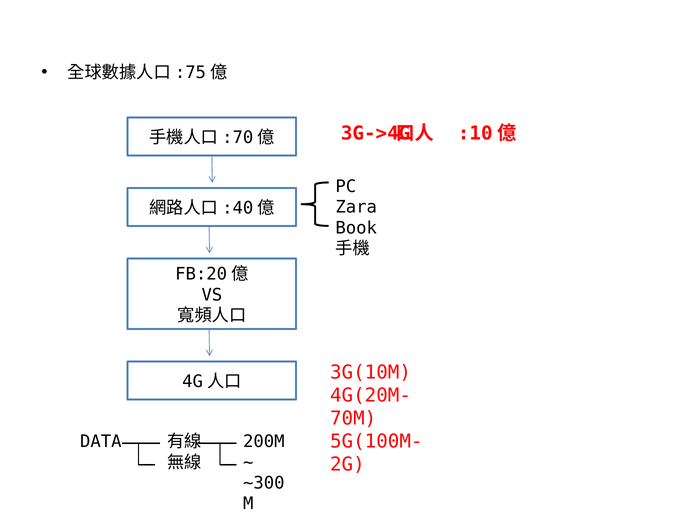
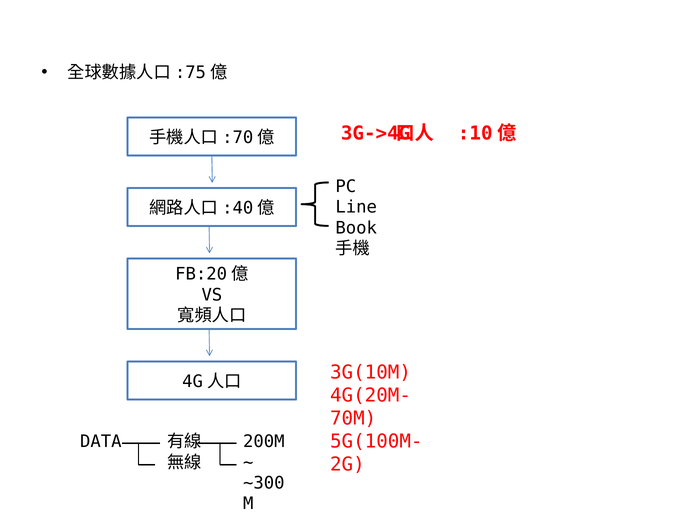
Zara: Zara -> Line
